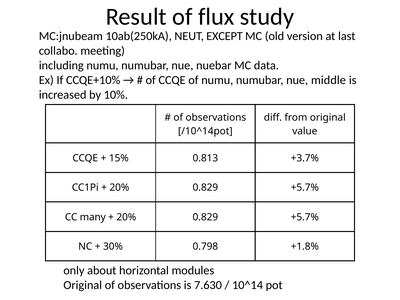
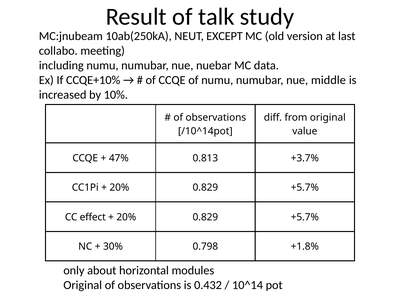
flux: flux -> talk
15%: 15% -> 47%
many: many -> effect
7.630: 7.630 -> 0.432
